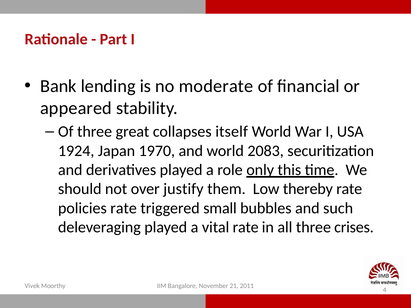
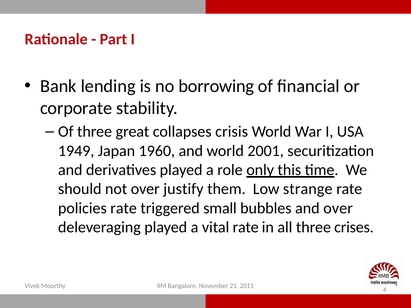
moderate: moderate -> borrowing
appeared: appeared -> corporate
itself: itself -> crisis
1924: 1924 -> 1949
1970: 1970 -> 1960
2083: 2083 -> 2001
thereby: thereby -> strange
and such: such -> over
